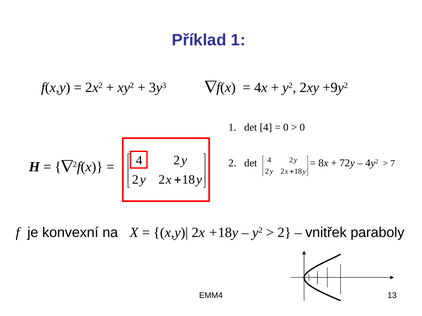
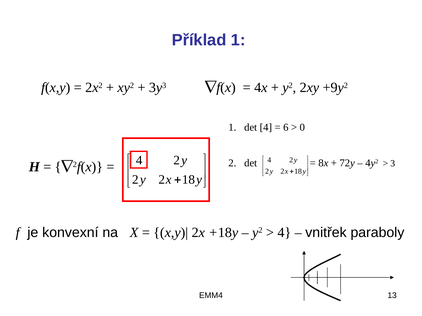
0 at (286, 128): 0 -> 6
7: 7 -> 3
2 at (284, 233): 2 -> 4
